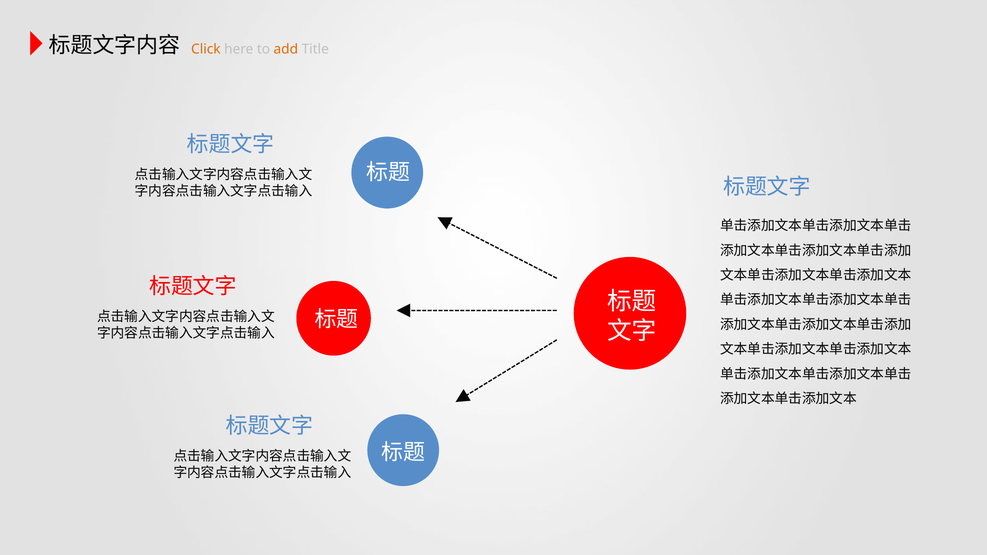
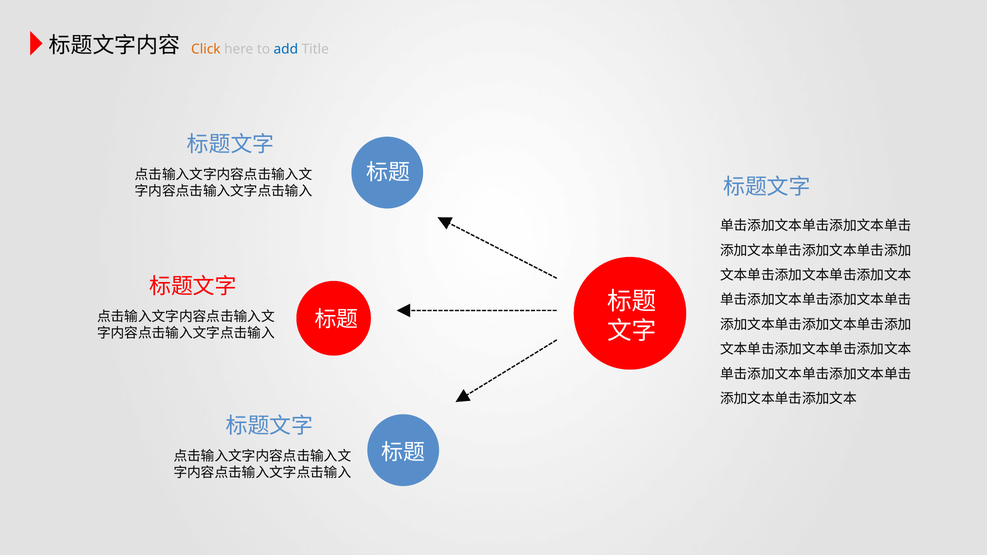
add colour: orange -> blue
